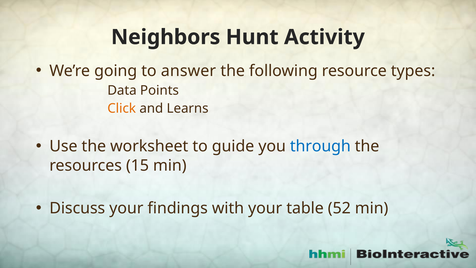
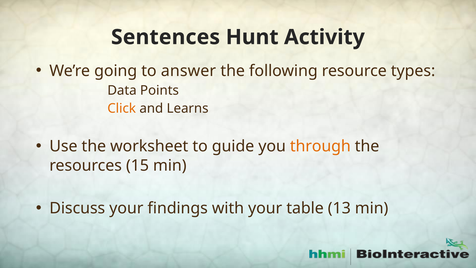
Neighbors: Neighbors -> Sentences
through colour: blue -> orange
52: 52 -> 13
